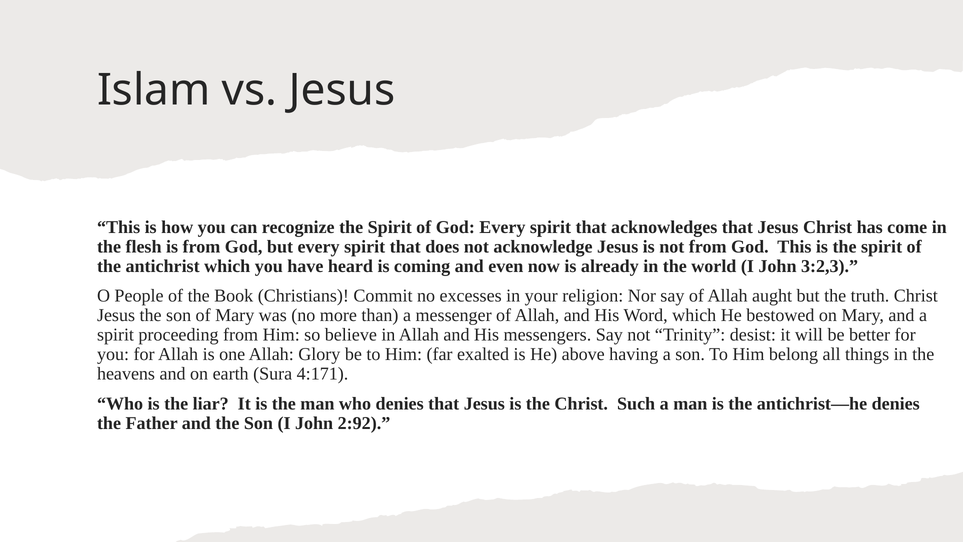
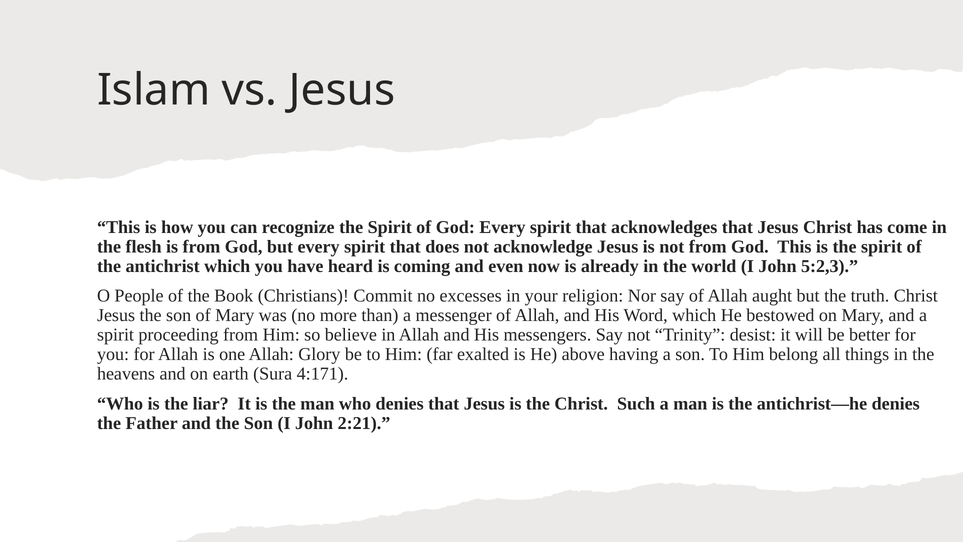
3:2,3: 3:2,3 -> 5:2,3
2:92: 2:92 -> 2:21
